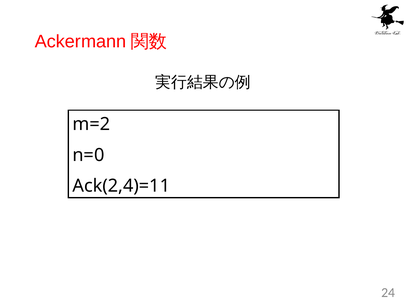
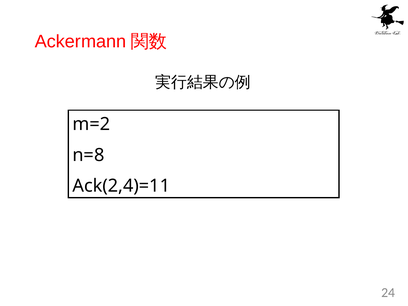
n=0: n=0 -> n=8
